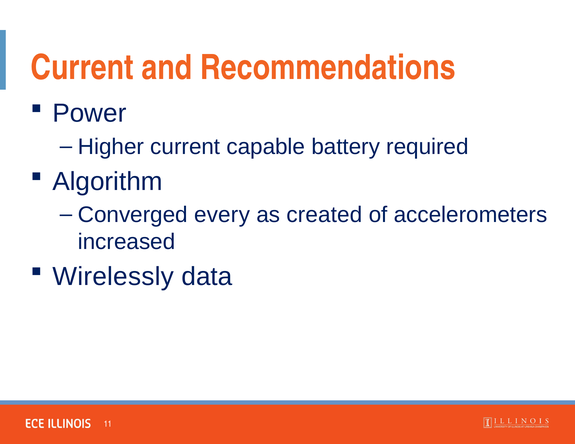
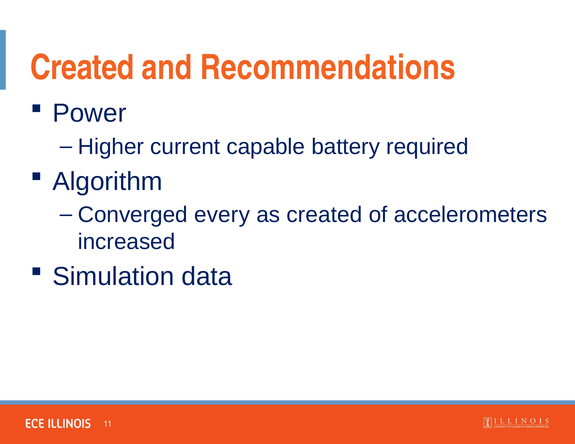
Current at (82, 68): Current -> Created
Wirelessly: Wirelessly -> Simulation
